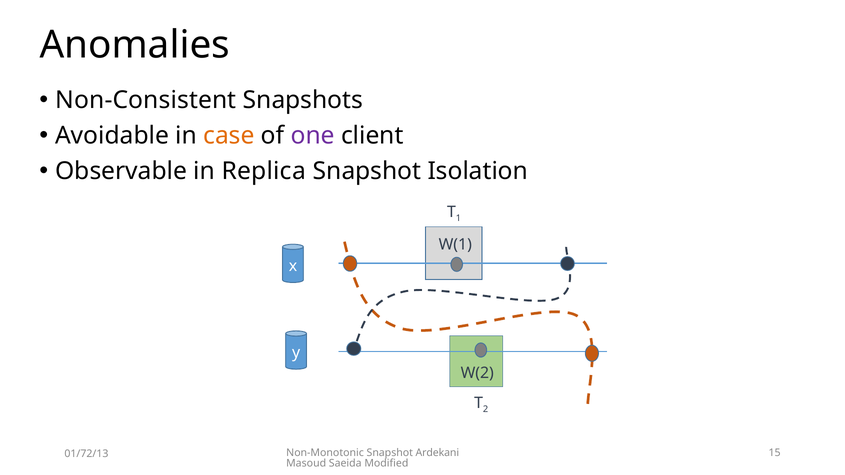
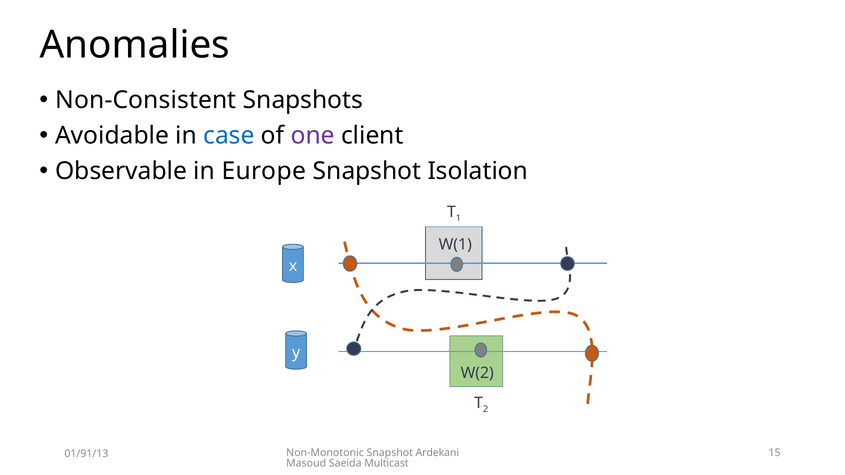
case colour: orange -> blue
Replica: Replica -> Europe
01/72/13: 01/72/13 -> 01/91/13
Modified: Modified -> Multicast
